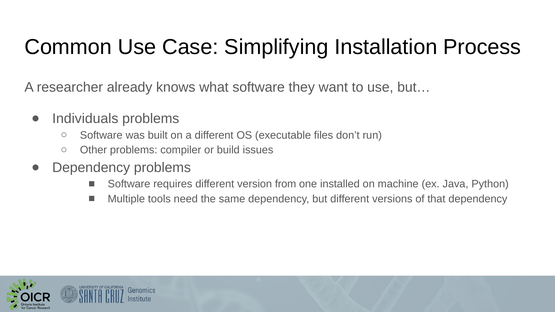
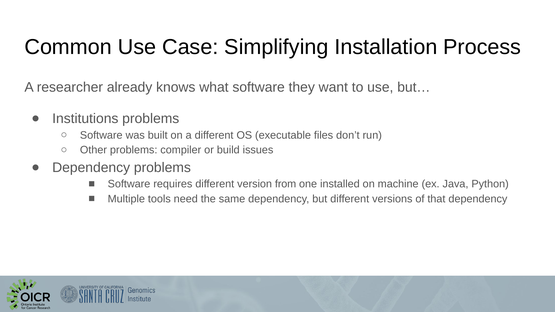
Individuals: Individuals -> Institutions
